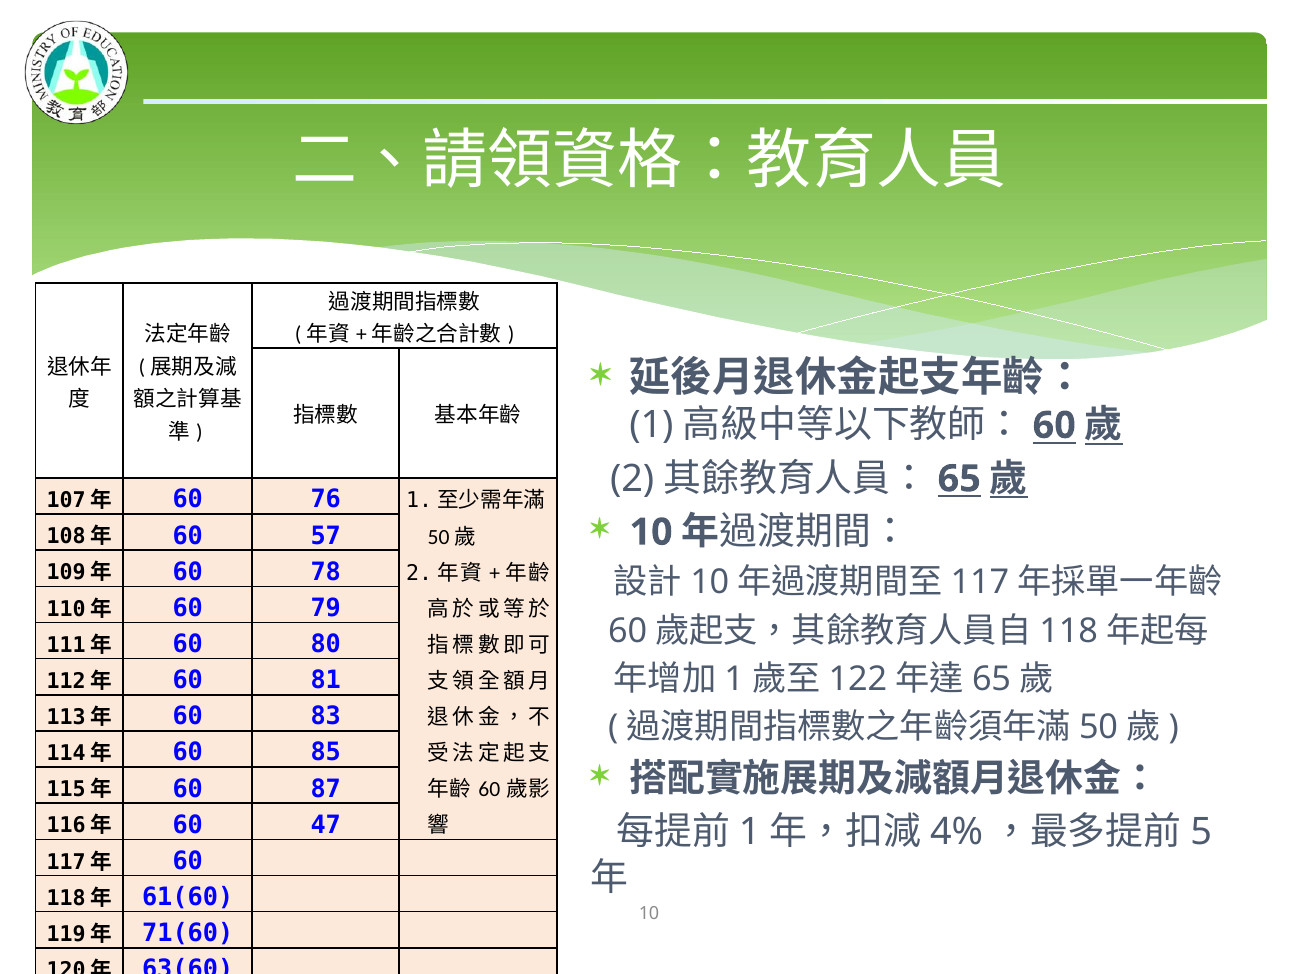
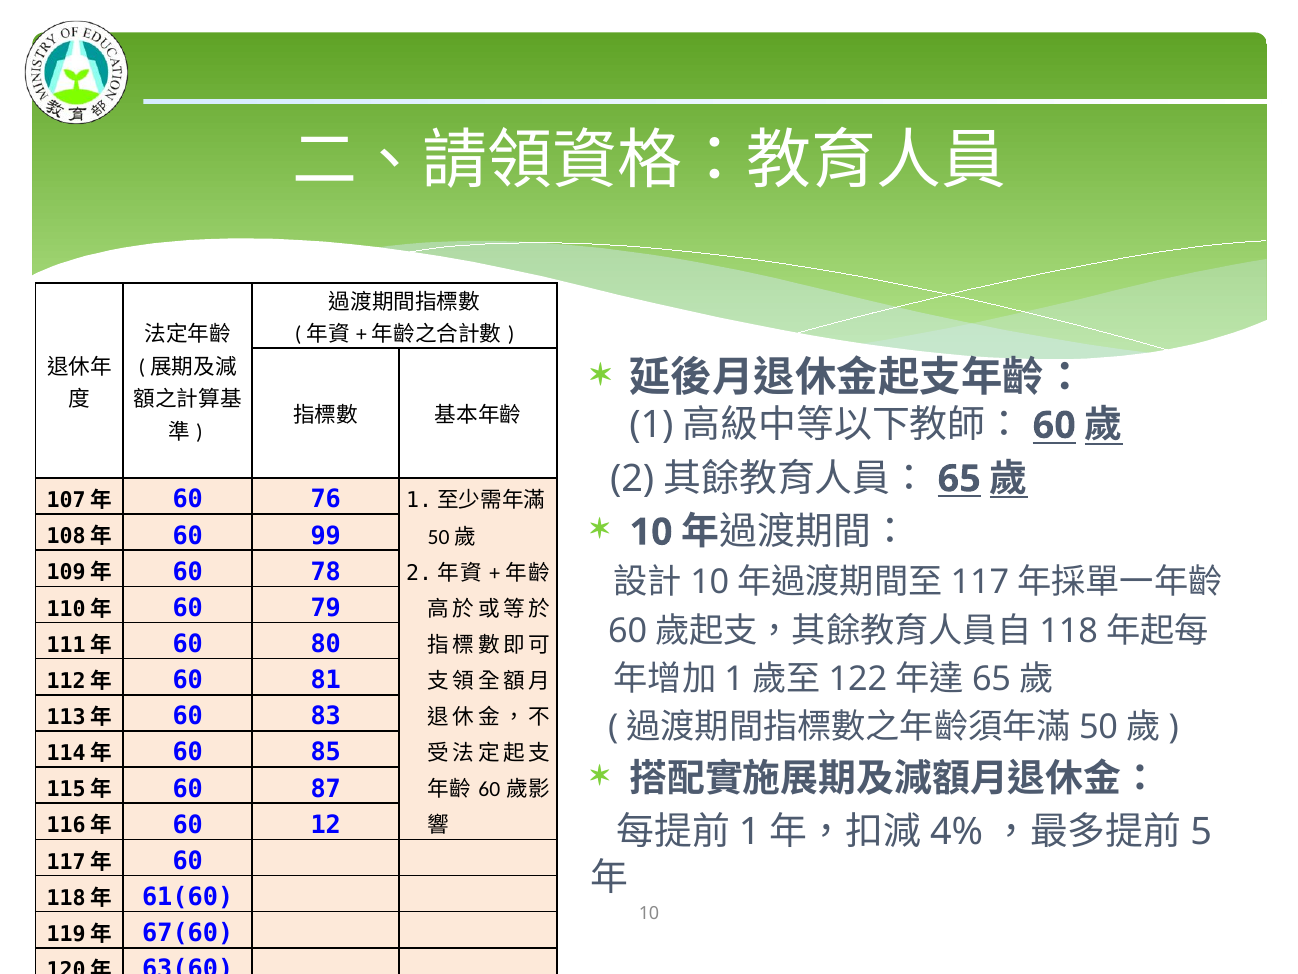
57: 57 -> 99
47: 47 -> 12
71(60: 71(60 -> 67(60
